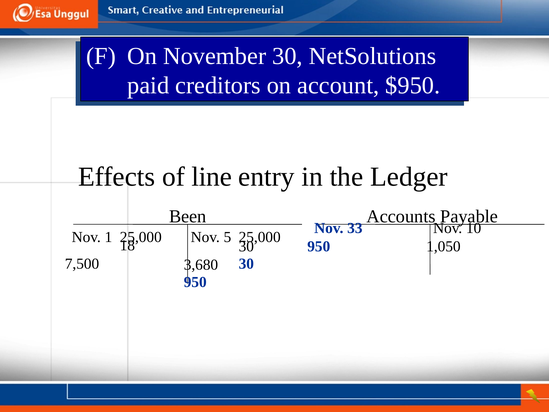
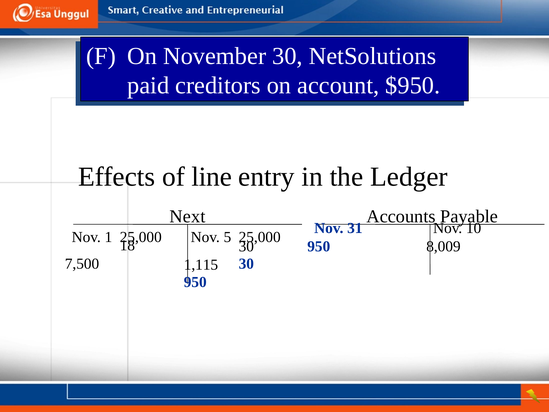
Been: Been -> Next
33: 33 -> 31
1,050: 1,050 -> 8,009
3,680: 3,680 -> 1,115
